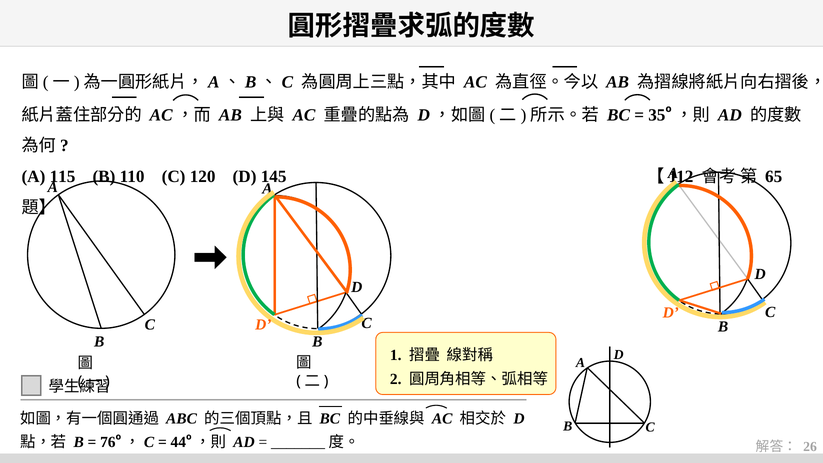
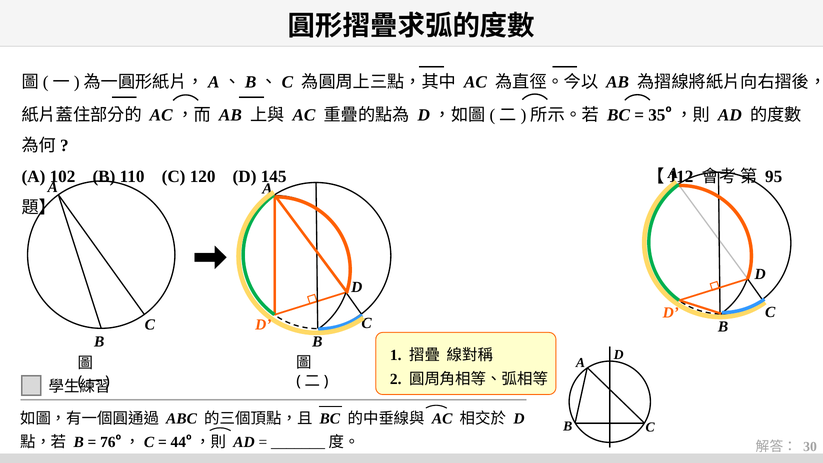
115: 115 -> 102
65: 65 -> 95
26: 26 -> 30
